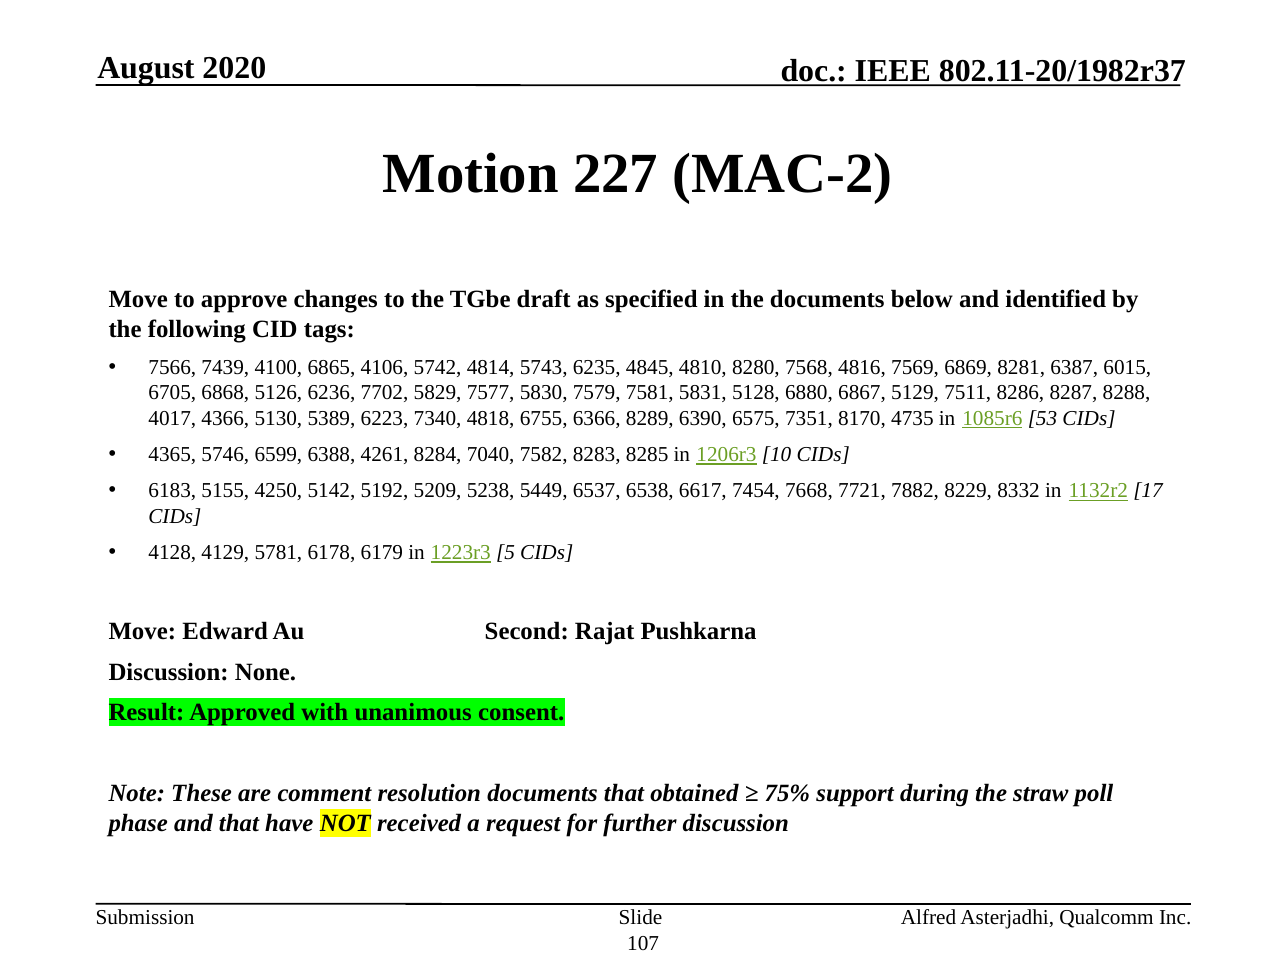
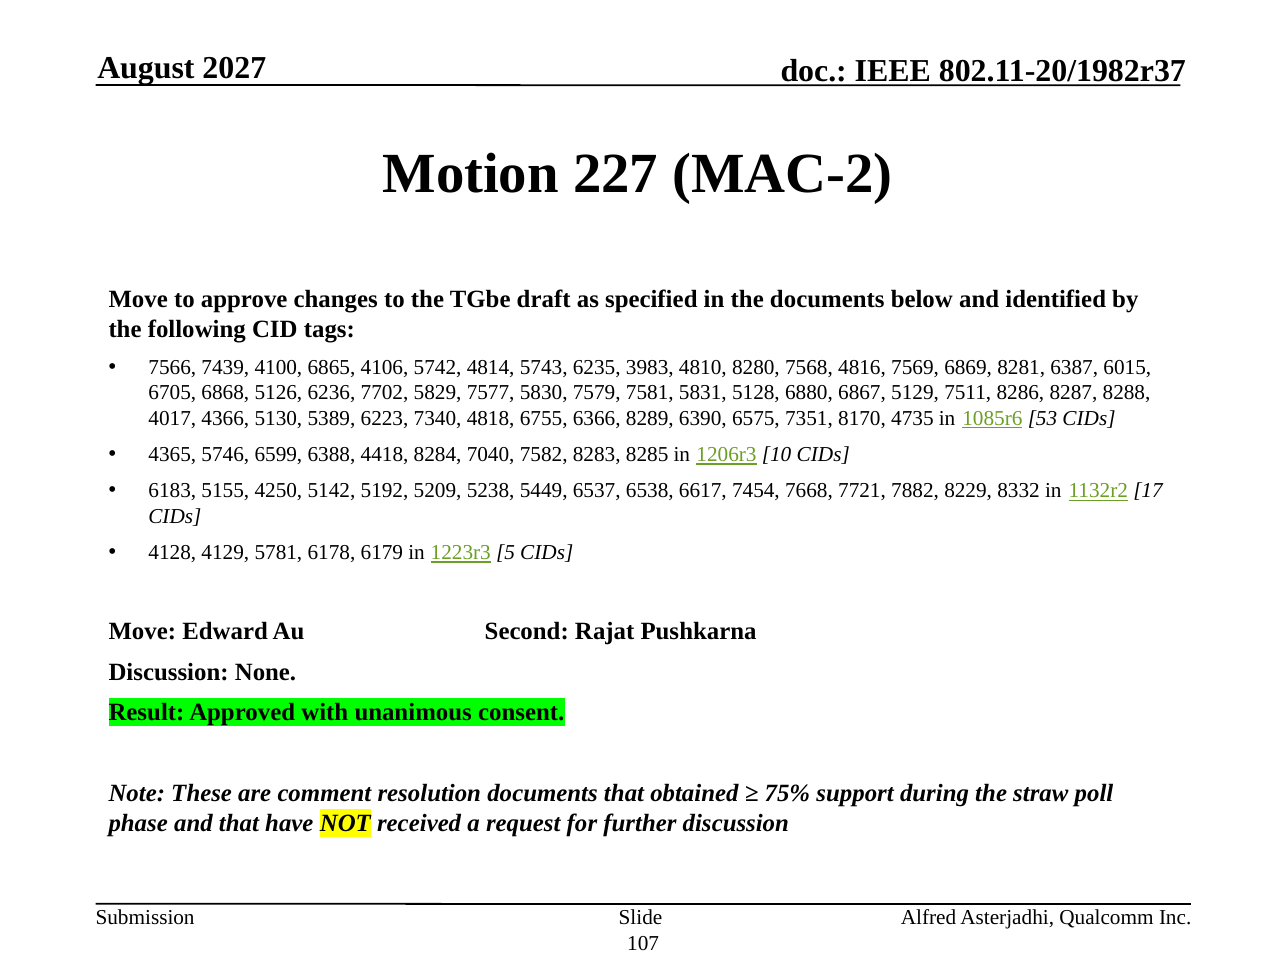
2020: 2020 -> 2027
4845: 4845 -> 3983
4261: 4261 -> 4418
